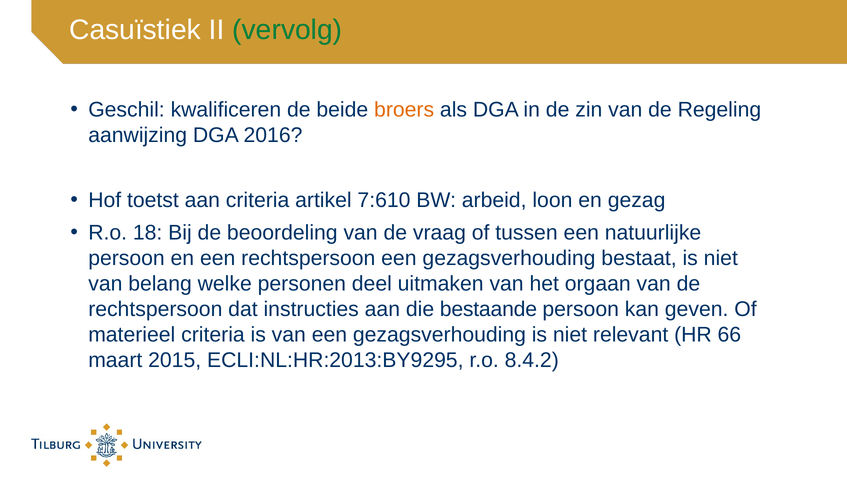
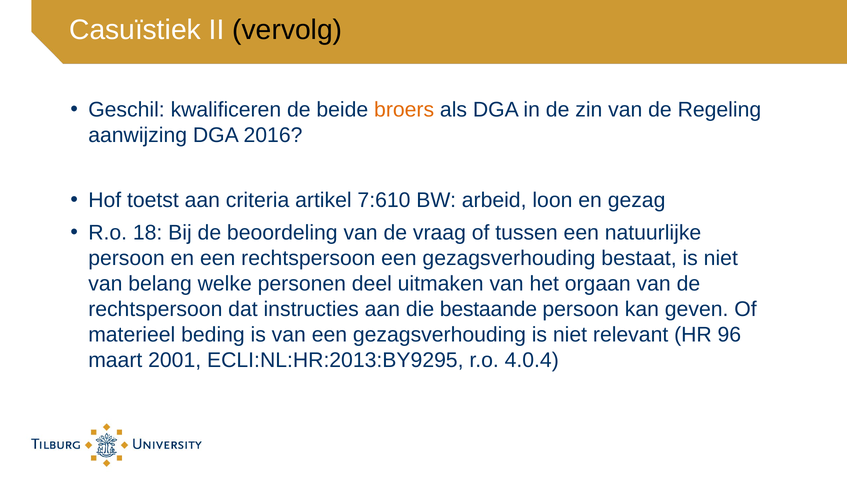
vervolg colour: green -> black
materieel criteria: criteria -> beding
66: 66 -> 96
2015: 2015 -> 2001
8.4.2: 8.4.2 -> 4.0.4
